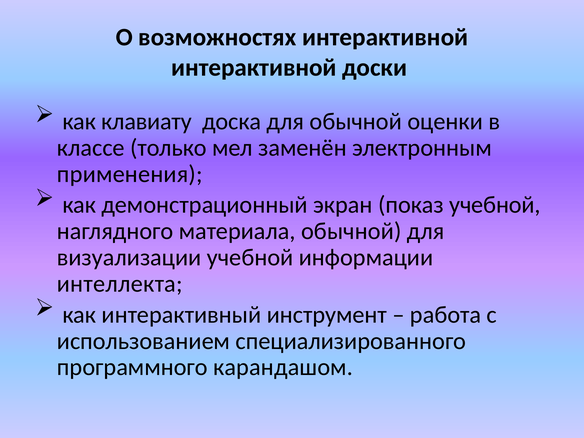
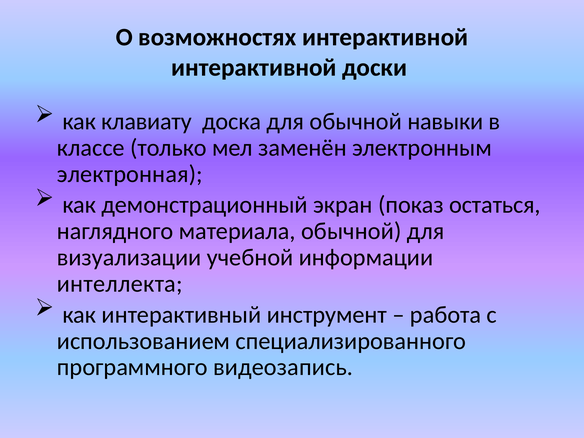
оценки: оценки -> навыки
применения: применения -> электронная
показ учебной: учебной -> остаться
карандашом: карандашом -> видеозапись
